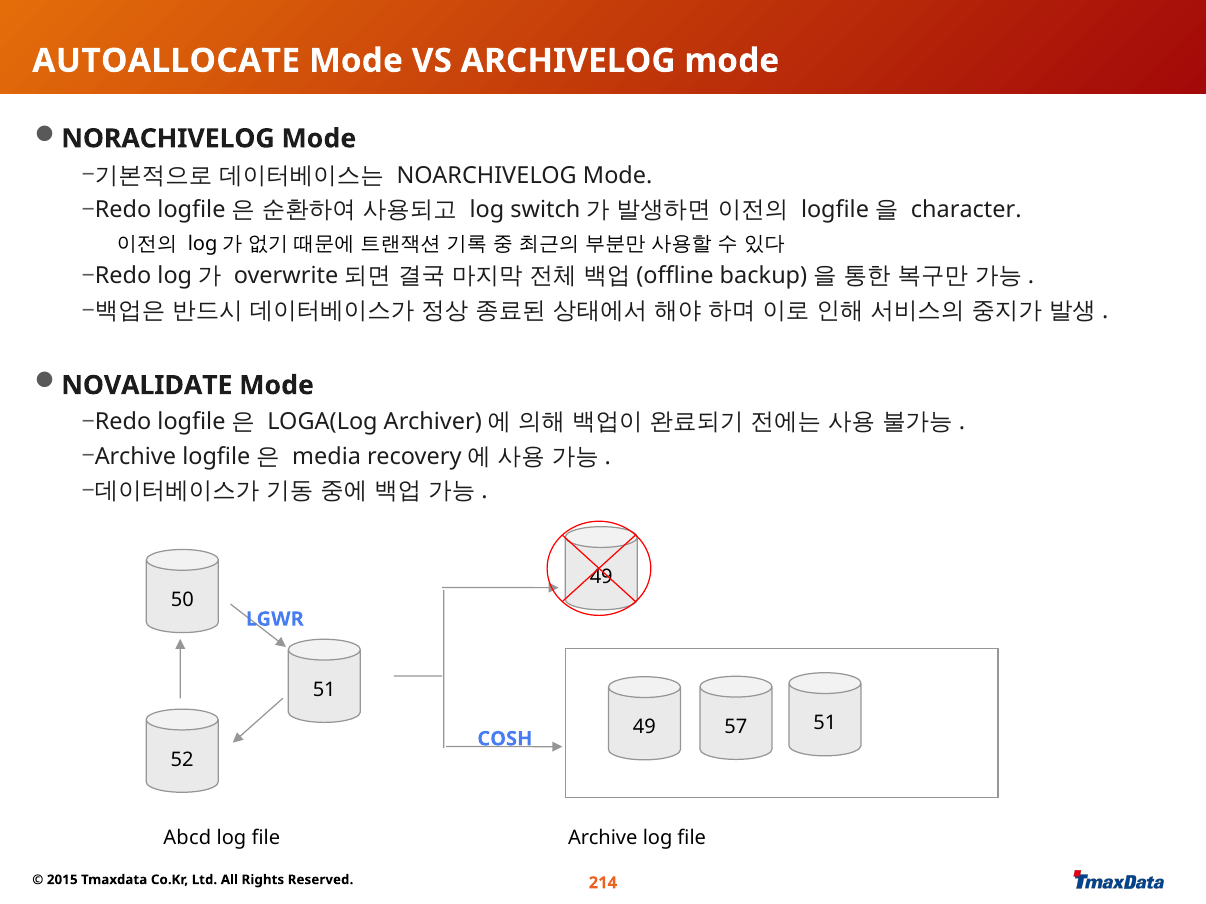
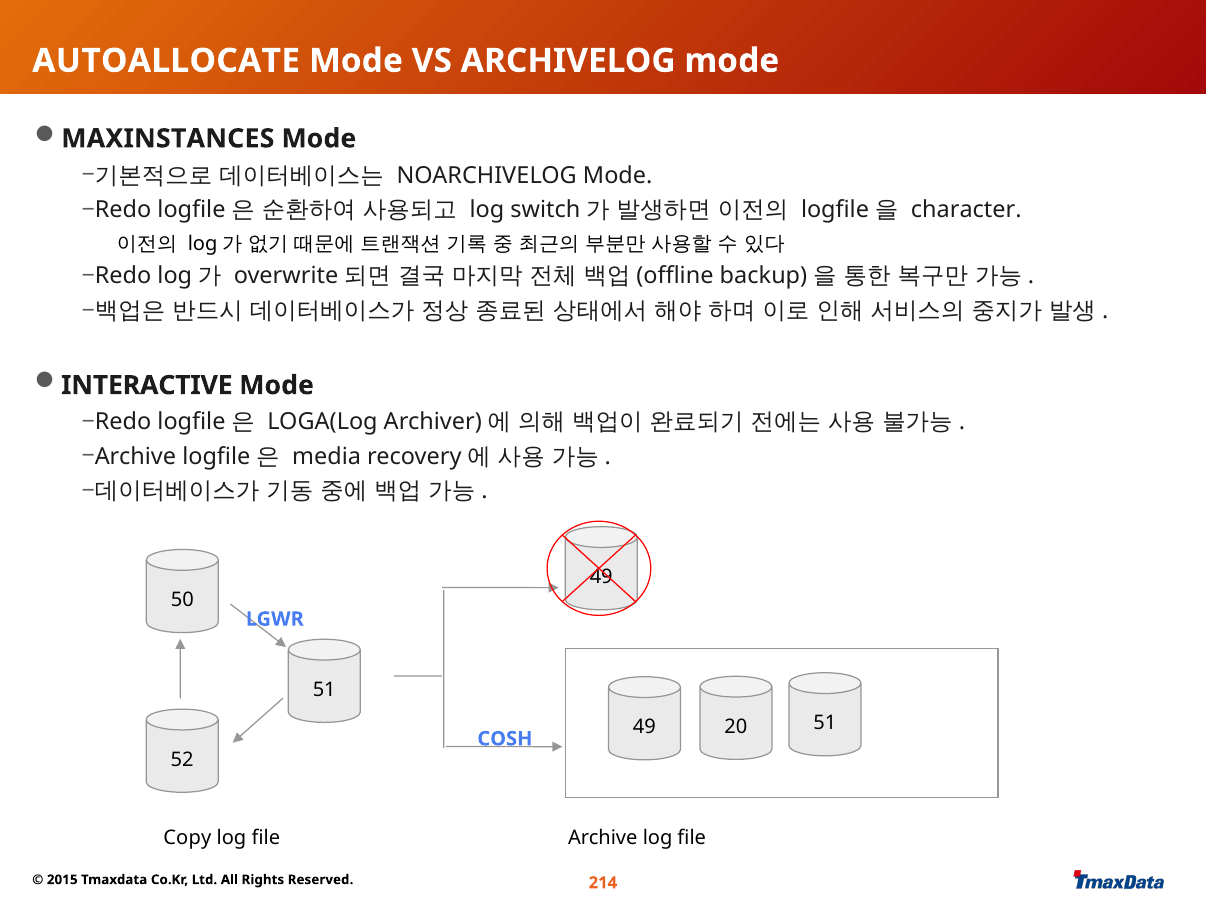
NORACHIVELOG: NORACHIVELOG -> MAXINSTANCES
NOVALIDATE: NOVALIDATE -> INTERACTIVE
57: 57 -> 20
Abcd: Abcd -> Copy
